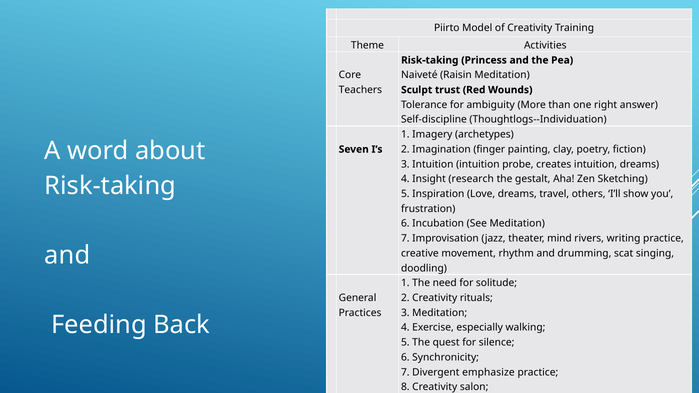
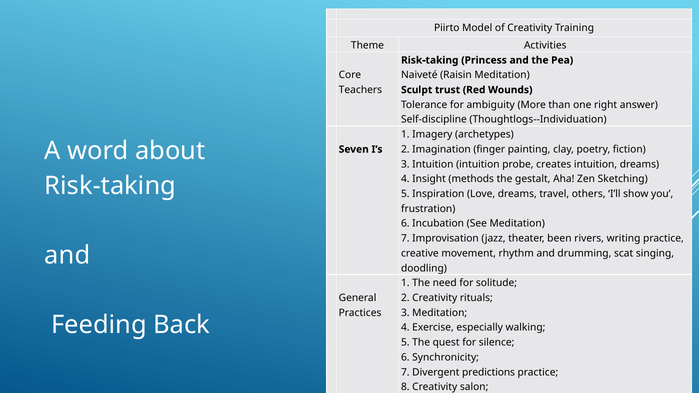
research: research -> methods
mind: mind -> been
emphasize: emphasize -> predictions
